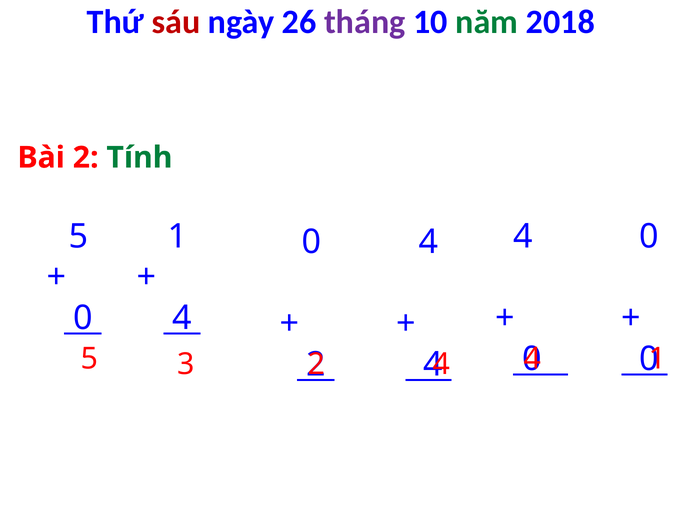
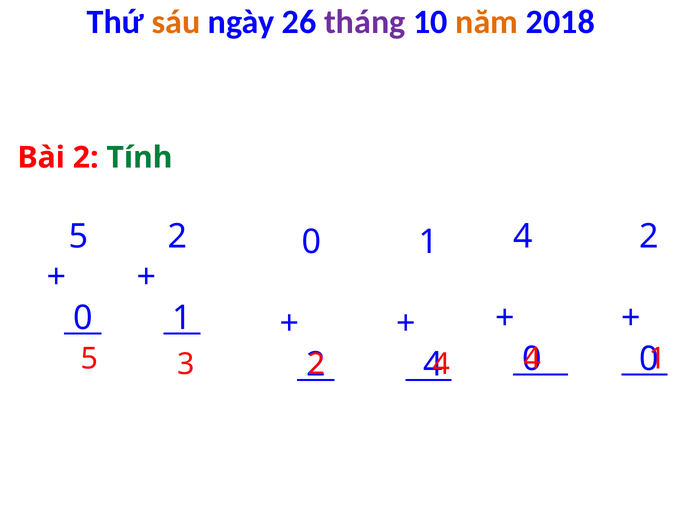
sáu colour: red -> orange
năm colour: green -> orange
5 1: 1 -> 2
4 0: 0 -> 2
4 at (428, 242): 4 -> 1
4 at (182, 318): 4 -> 1
